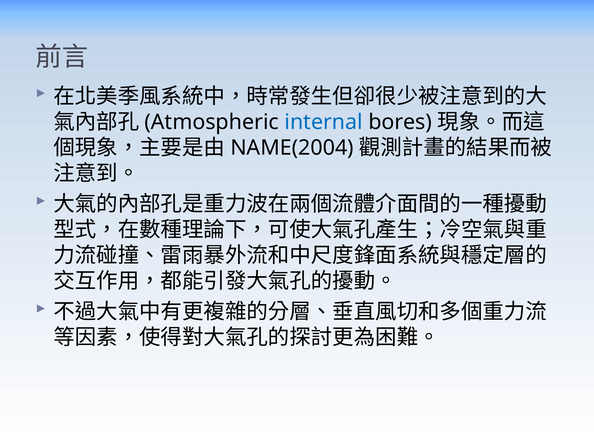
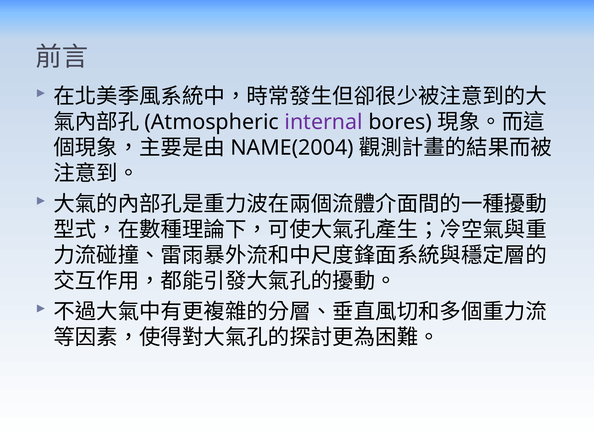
internal colour: blue -> purple
